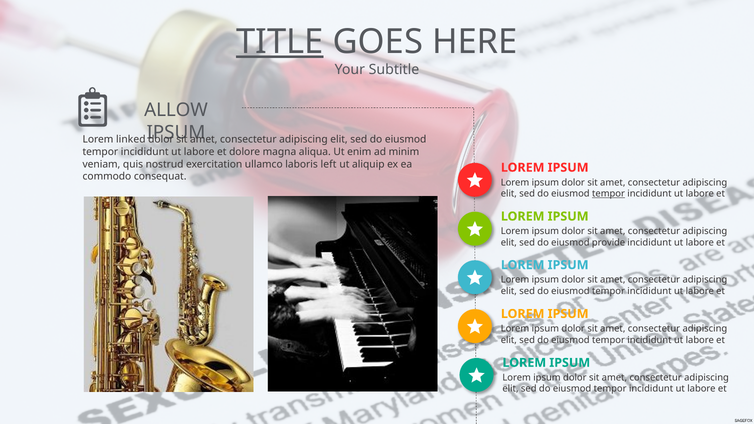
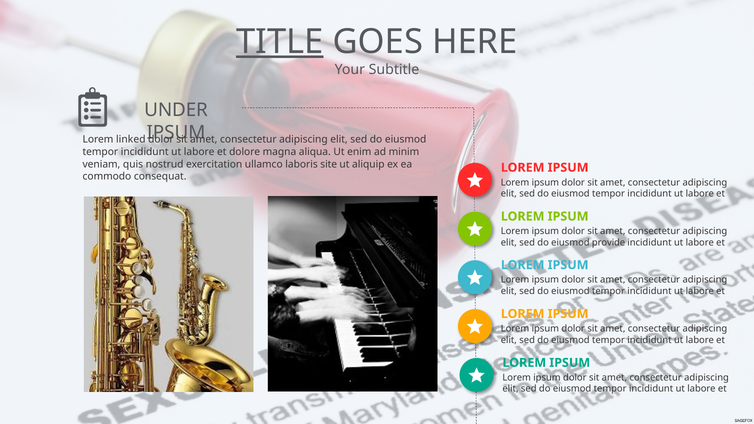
ALLOW: ALLOW -> UNDER
left: left -> site
tempor at (608, 194) underline: present -> none
